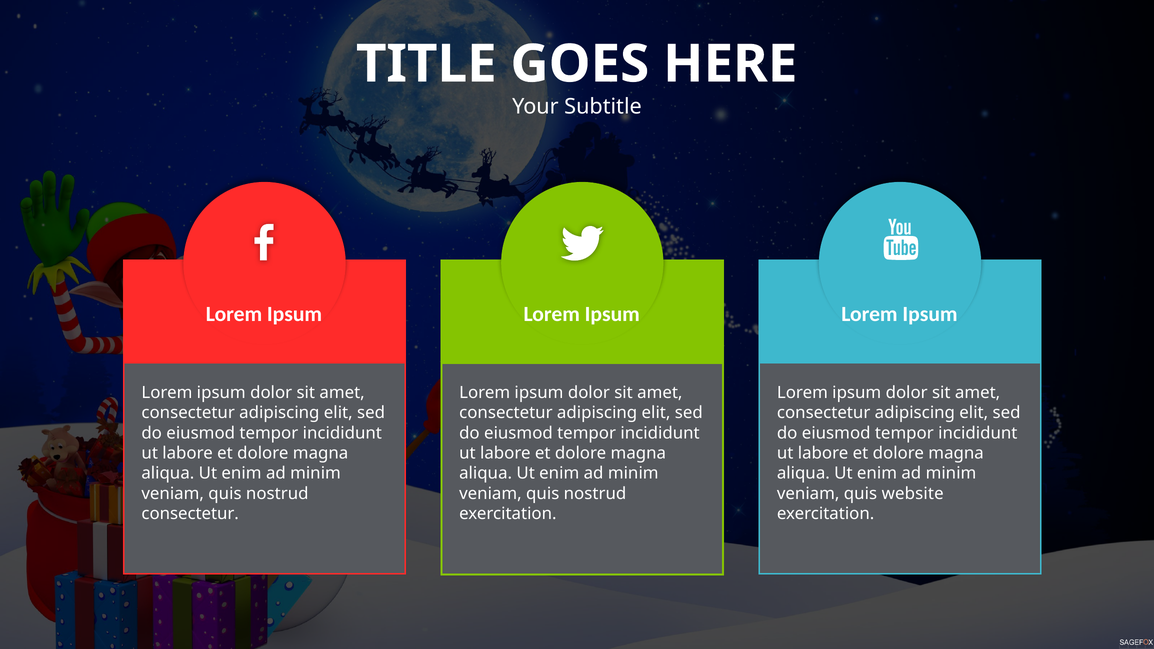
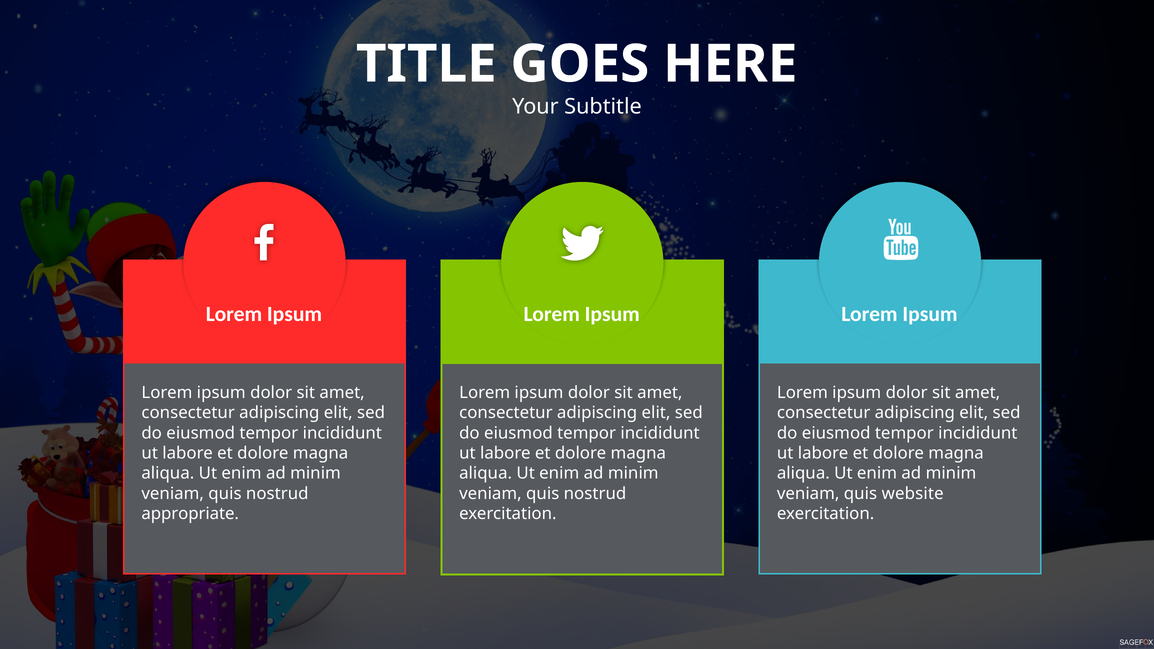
consectetur at (190, 514): consectetur -> appropriate
